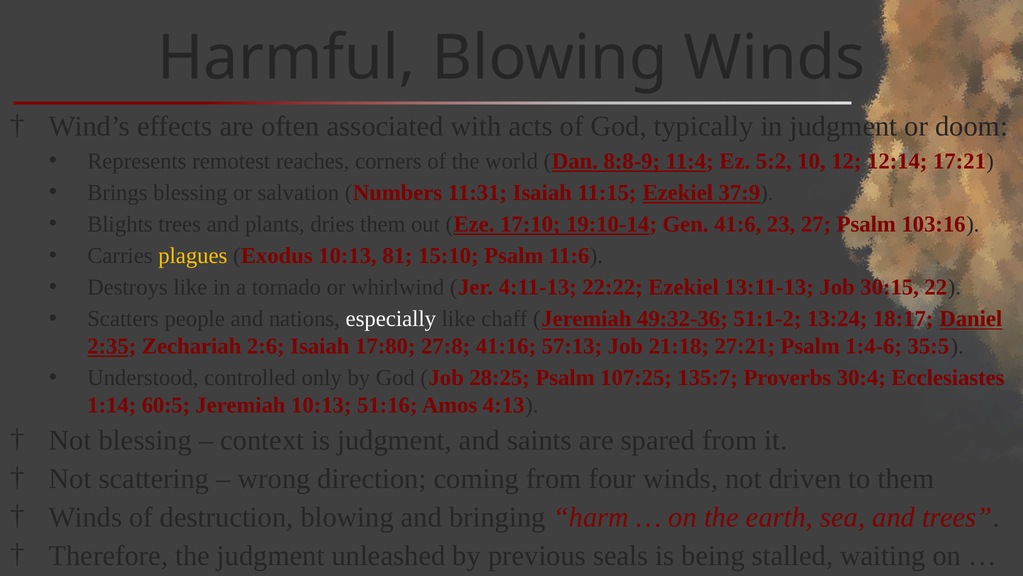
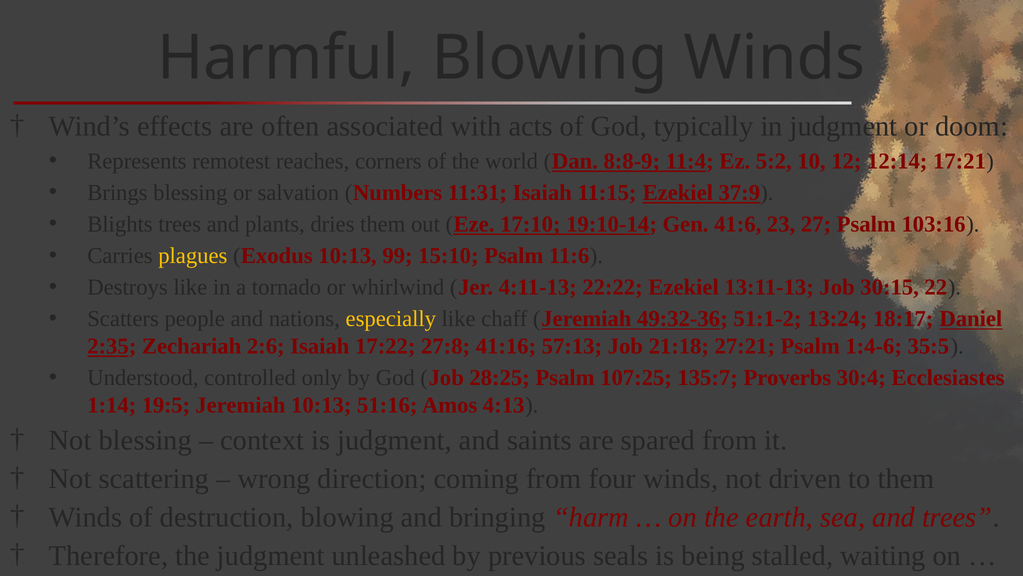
81: 81 -> 99
especially colour: white -> yellow
17:80: 17:80 -> 17:22
60:5: 60:5 -> 19:5
